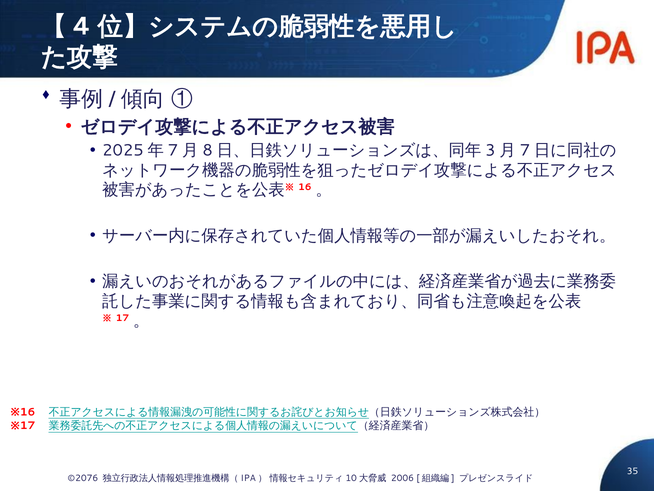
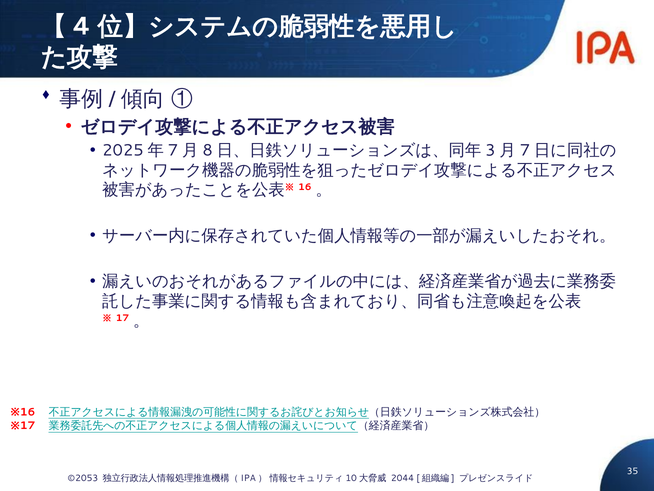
©2076: ©2076 -> ©2053
2006: 2006 -> 2044
